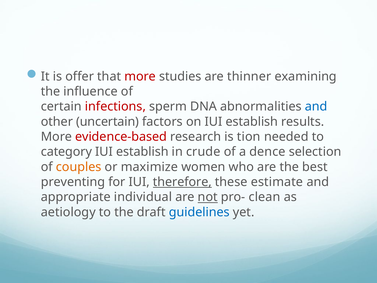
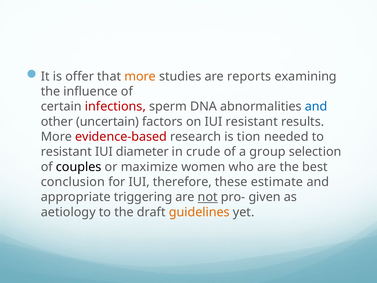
more at (140, 76) colour: red -> orange
thinner: thinner -> reports
on IUI establish: establish -> resistant
category at (66, 152): category -> resistant
establish at (142, 152): establish -> diameter
dence: dence -> group
couples colour: orange -> black
preventing: preventing -> conclusion
therefore underline: present -> none
individual: individual -> triggering
clean: clean -> given
guidelines colour: blue -> orange
